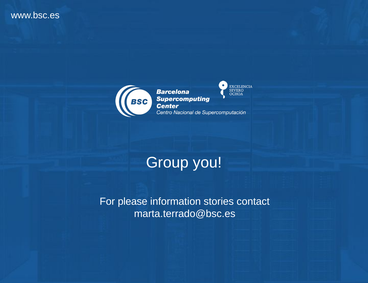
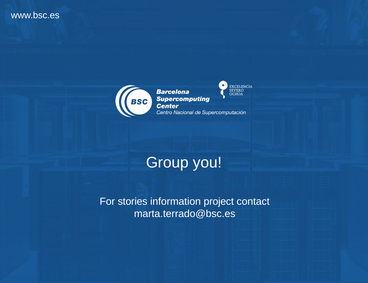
please: please -> stories
stories: stories -> project
